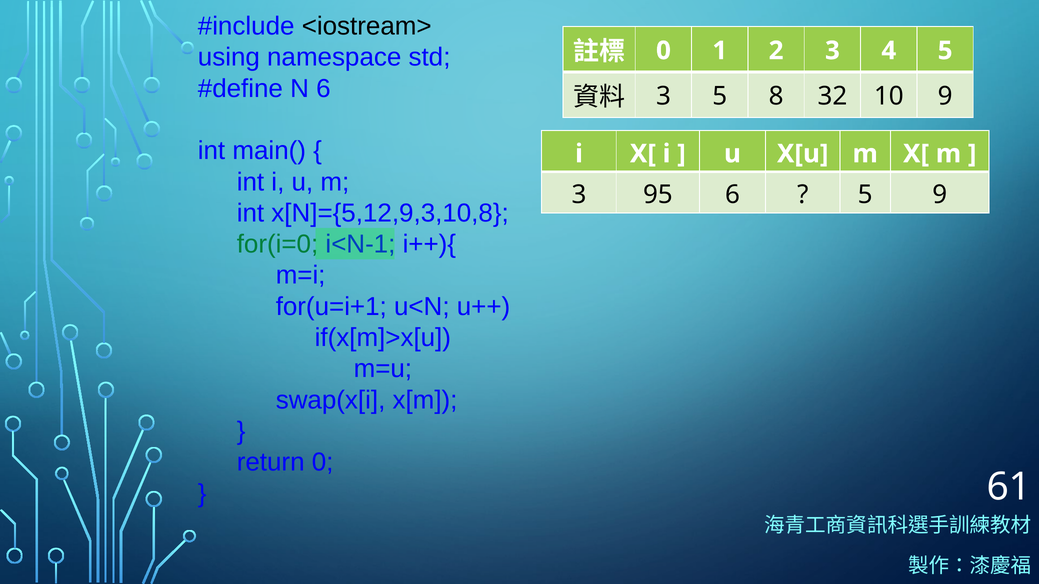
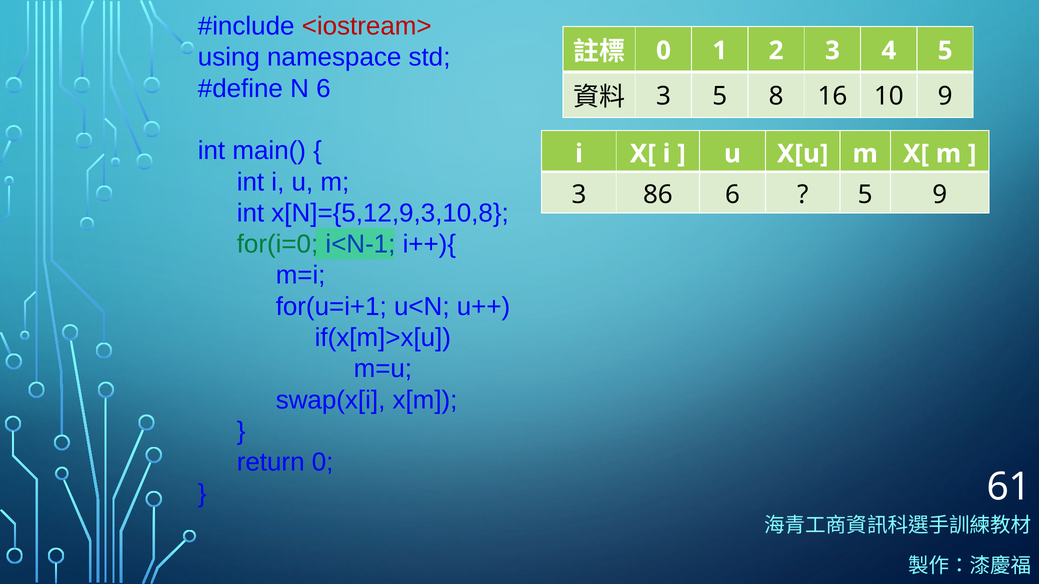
<iostream> colour: black -> red
32: 32 -> 16
95: 95 -> 86
